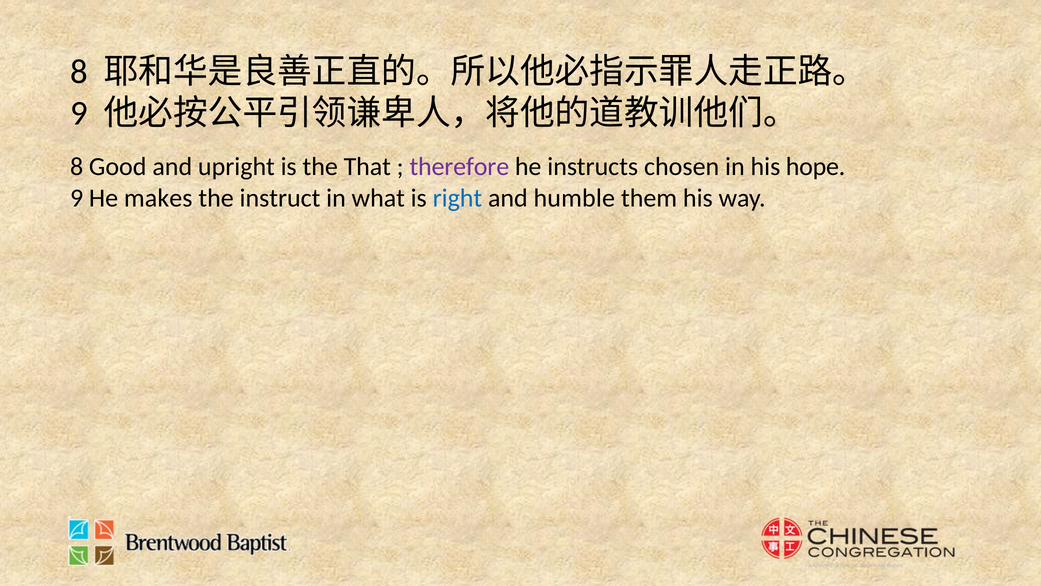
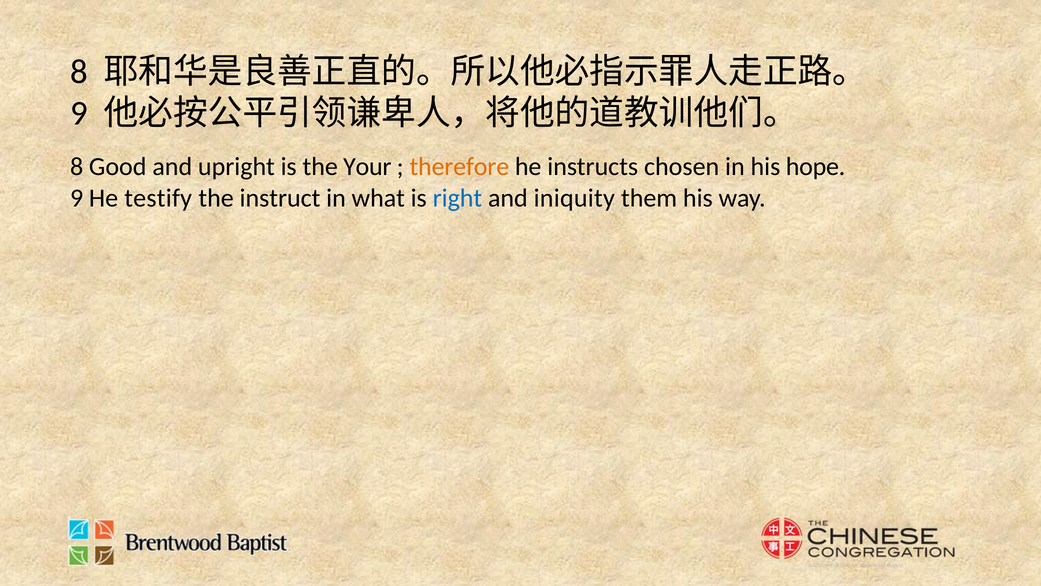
That: That -> Your
therefore colour: purple -> orange
makes: makes -> testify
humble: humble -> iniquity
